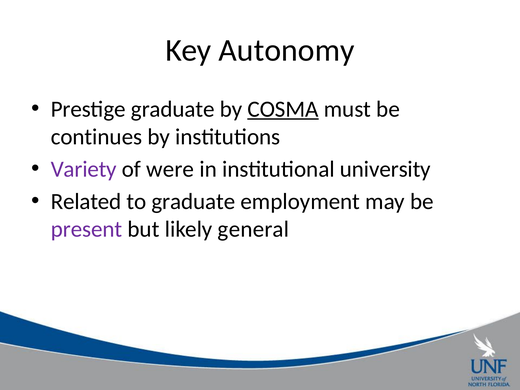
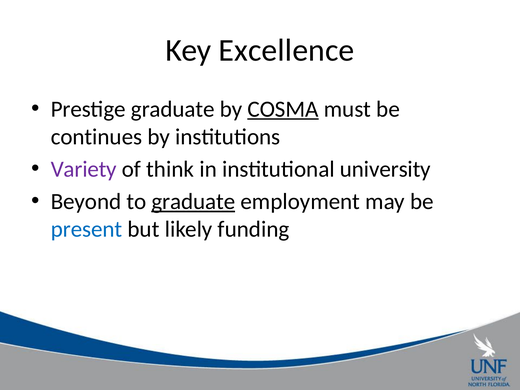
Autonomy: Autonomy -> Excellence
were: were -> think
Related: Related -> Beyond
graduate at (193, 202) underline: none -> present
present colour: purple -> blue
general: general -> funding
